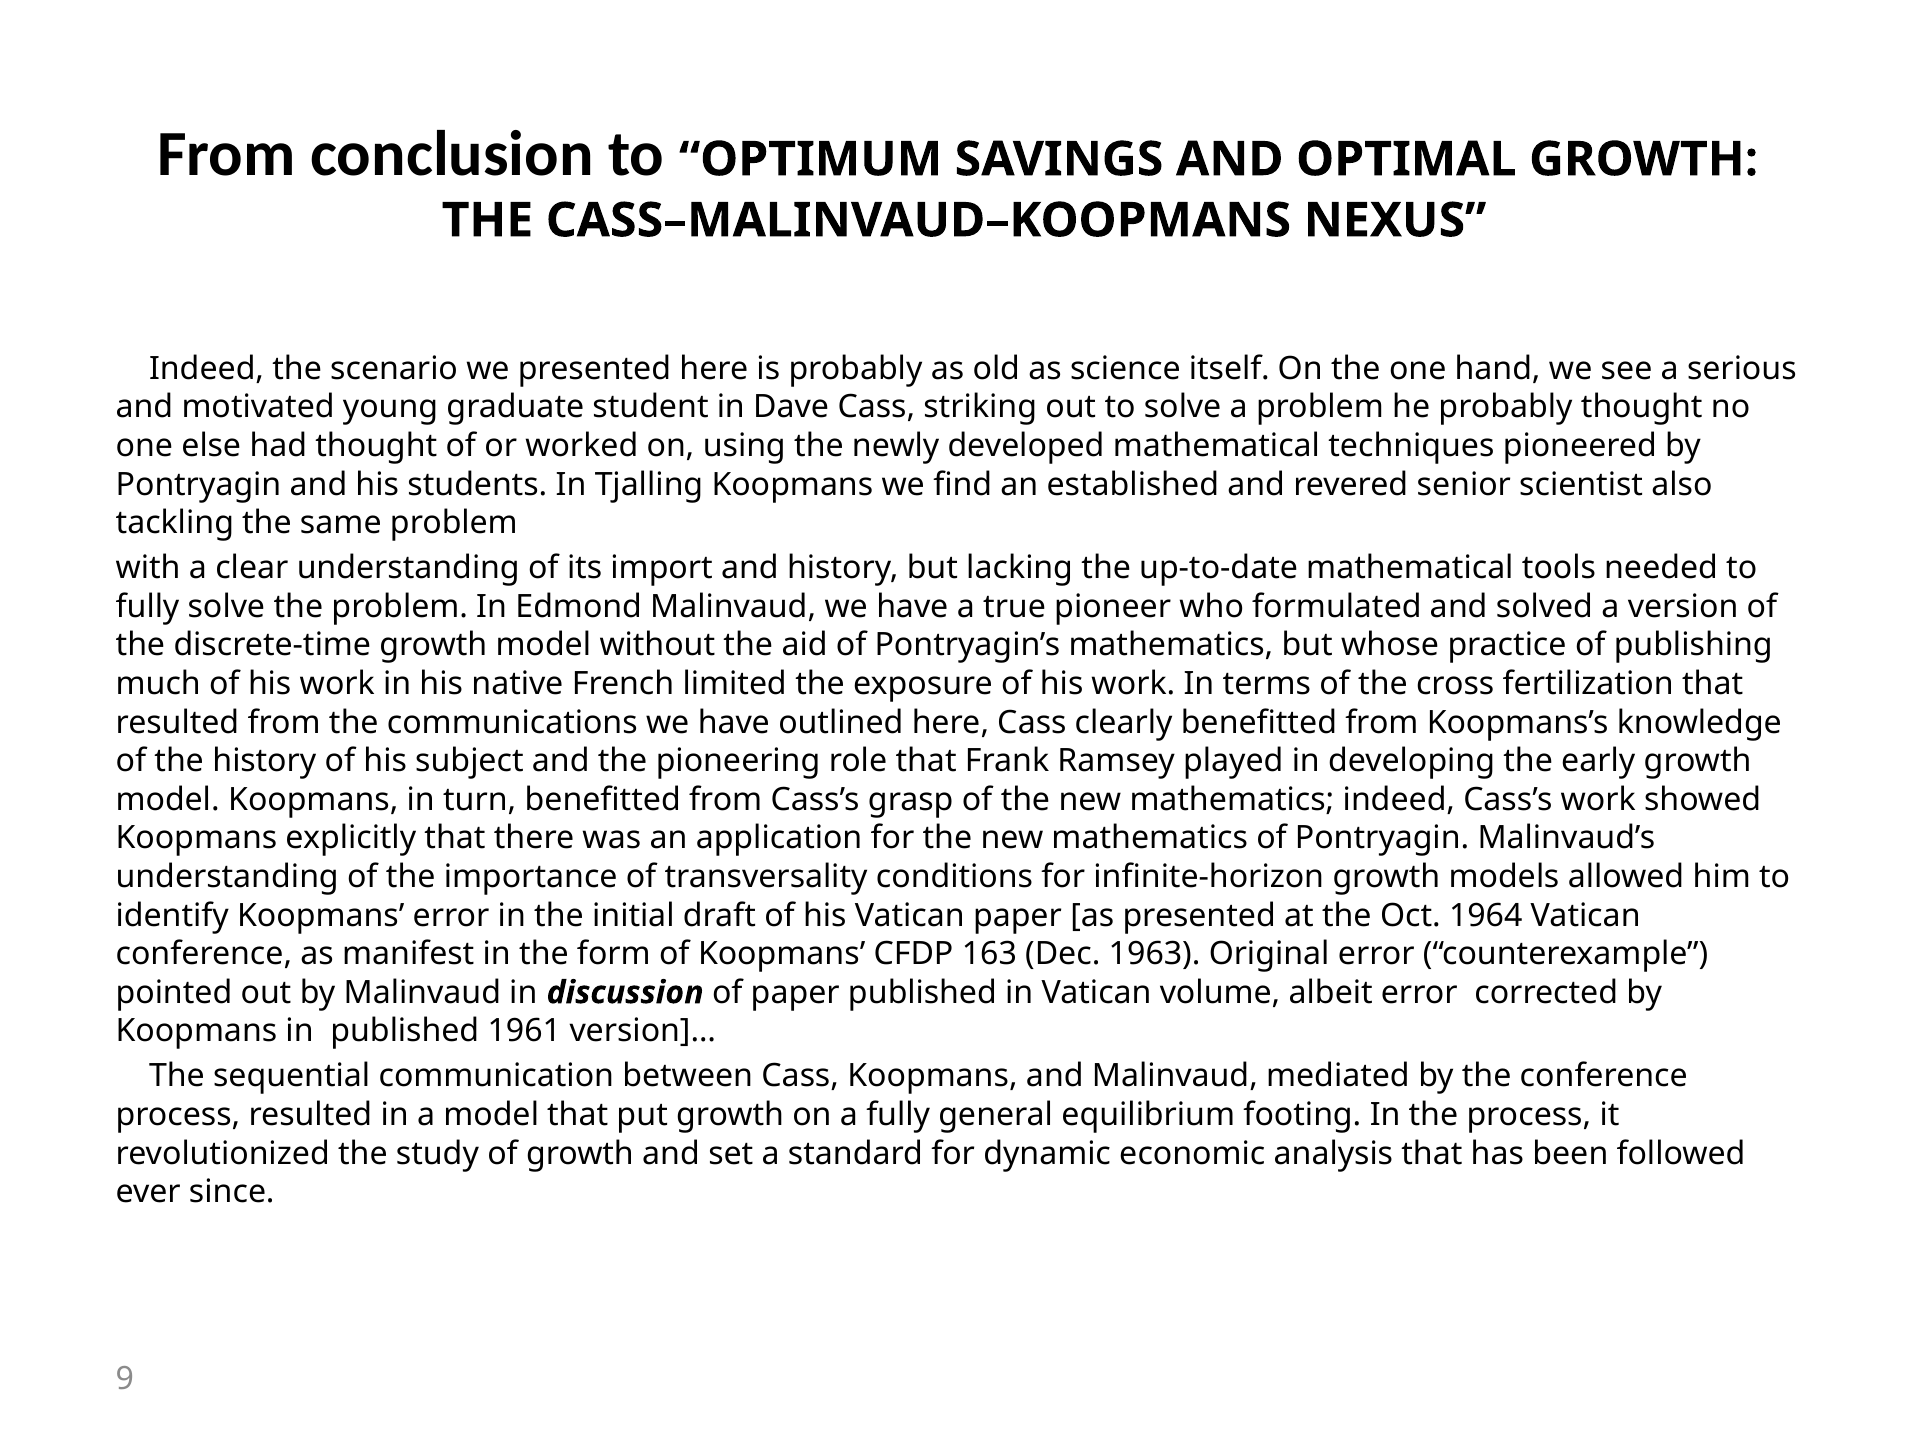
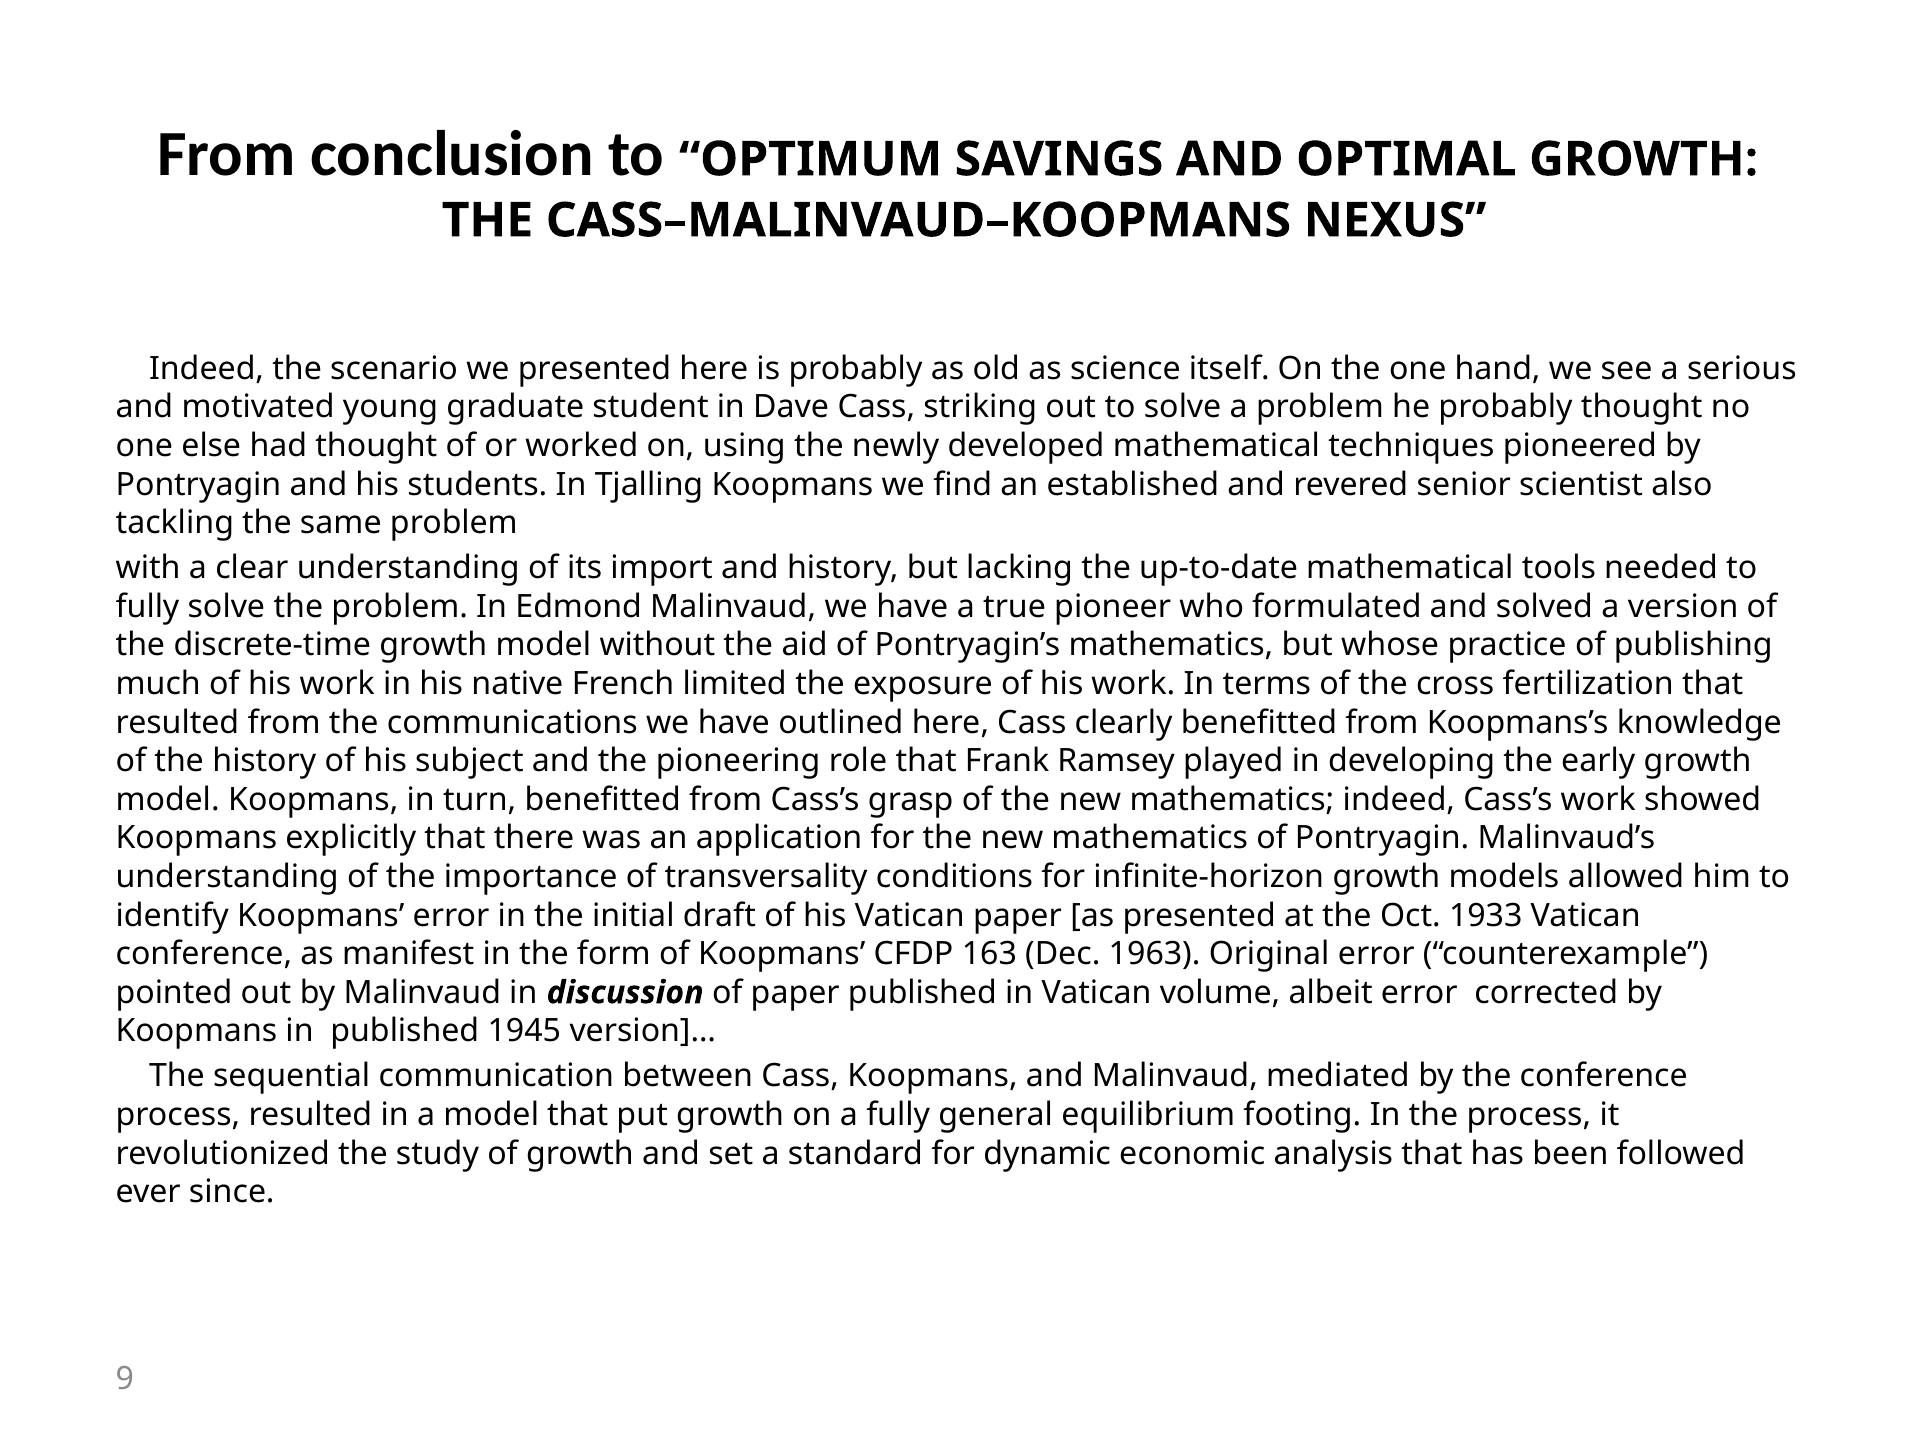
1964: 1964 -> 1933
1961: 1961 -> 1945
